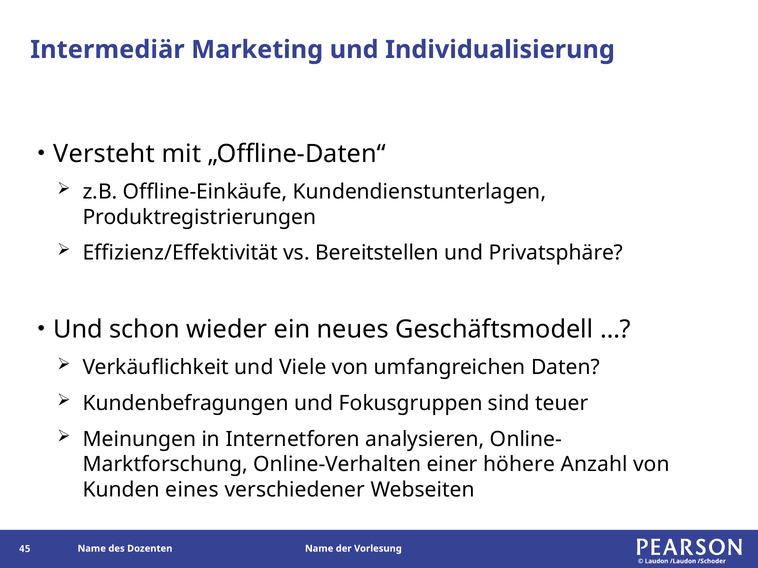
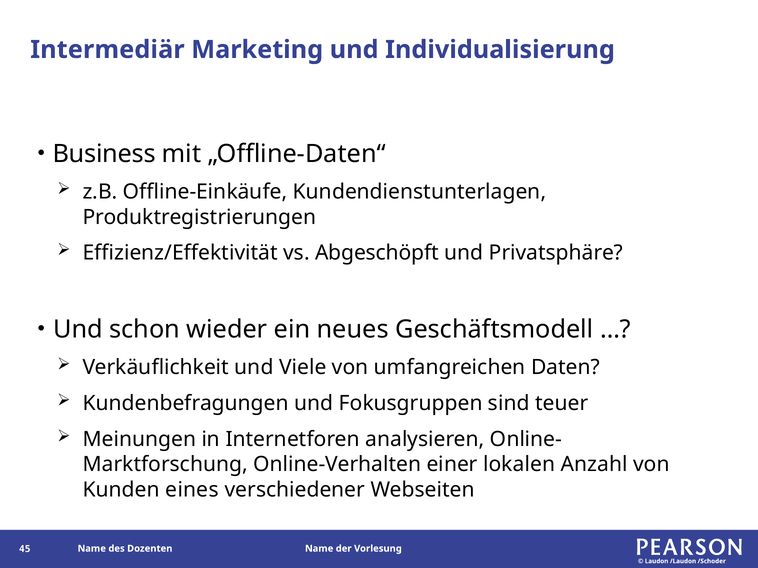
Versteht: Versteht -> Business
Bereitstellen: Bereitstellen -> Abgeschöpft
höhere: höhere -> lokalen
